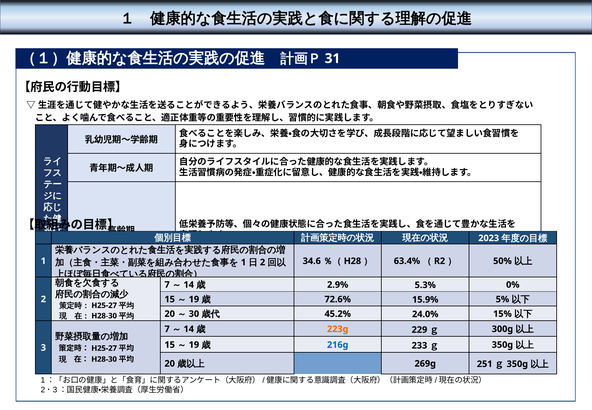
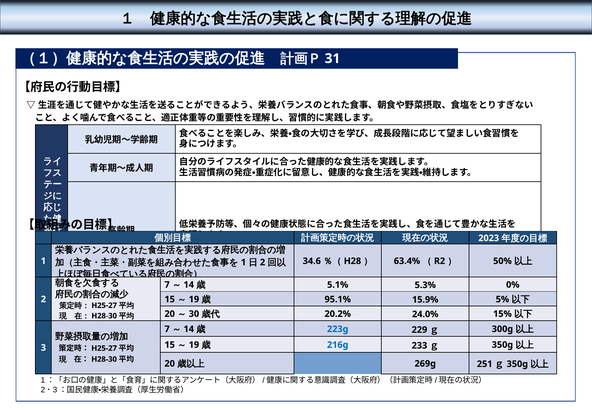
2.9%: 2.9% -> 5.1%
72.6%: 72.6% -> 95.1%
45.2%: 45.2% -> 20.2%
223g colour: orange -> blue
